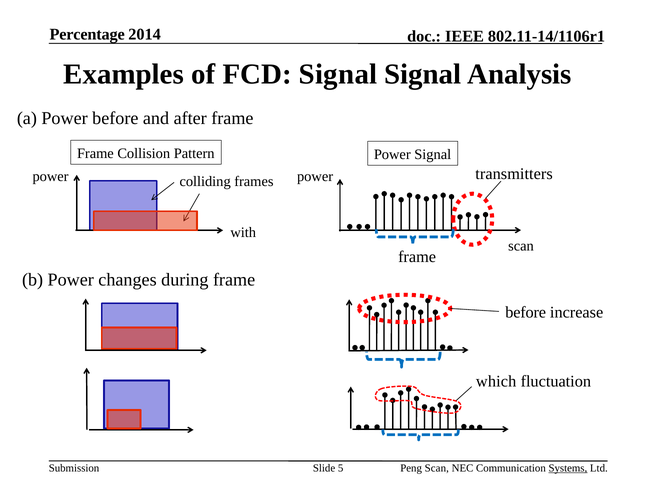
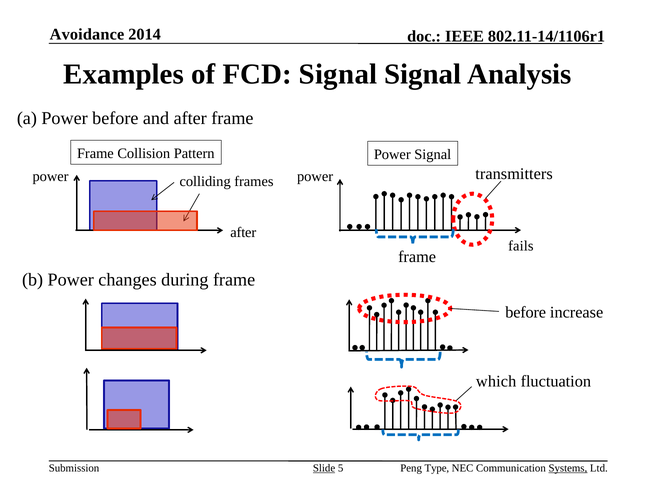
Percentage: Percentage -> Avoidance
with at (243, 233): with -> after
scan at (521, 246): scan -> fails
Slide underline: none -> present
Peng Scan: Scan -> Type
